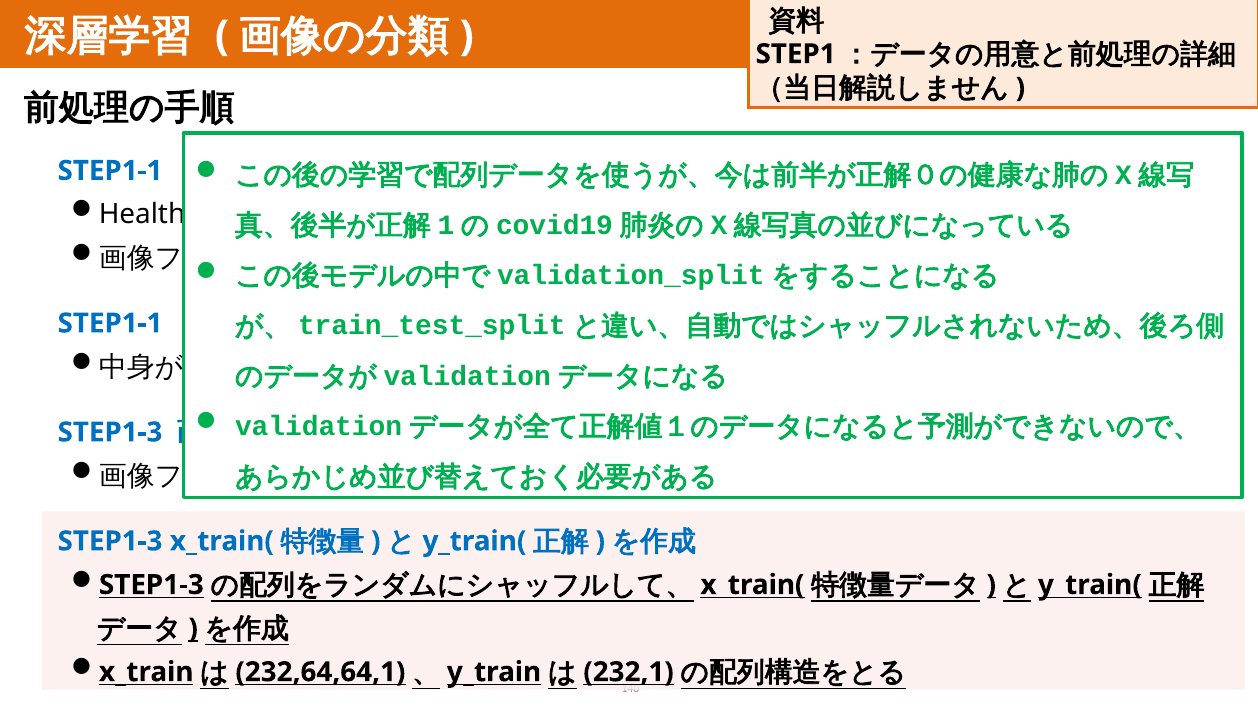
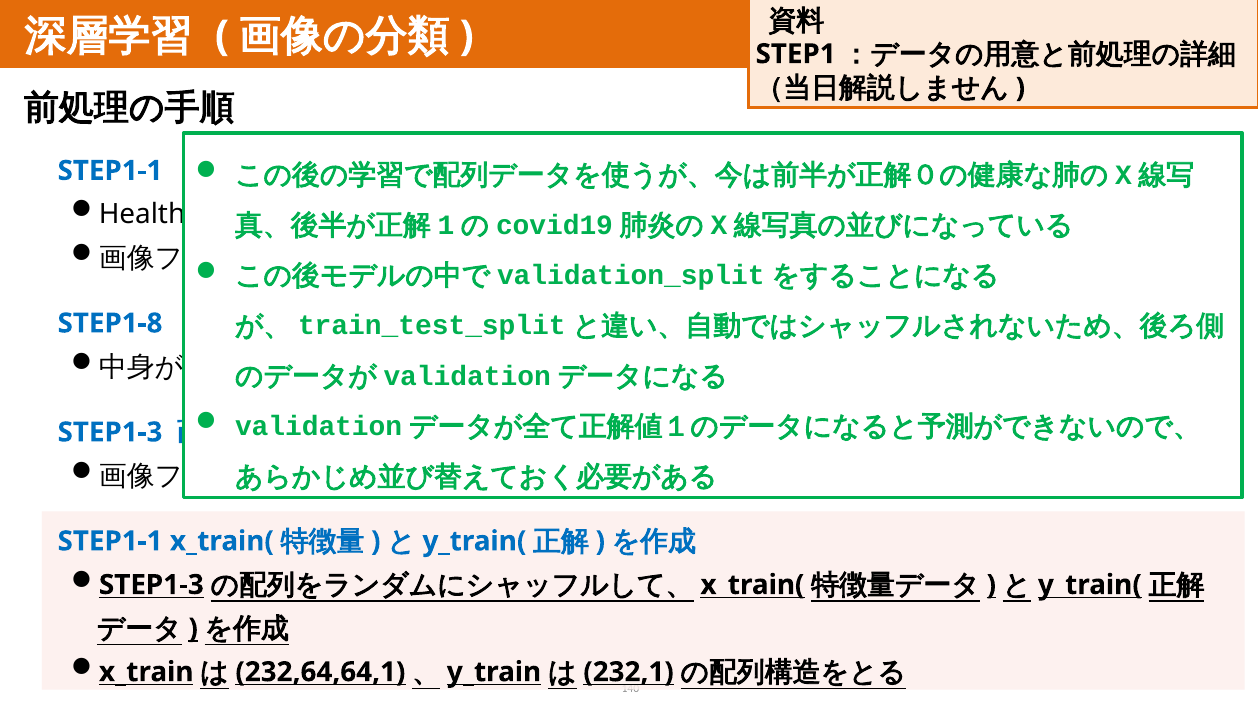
STEP1-1 at (110, 323): STEP1-1 -> STEP1-8
STEP1-3 at (110, 541): STEP1-3 -> STEP1-1
